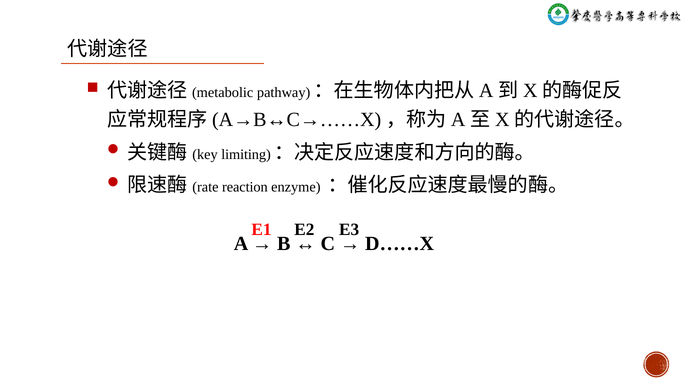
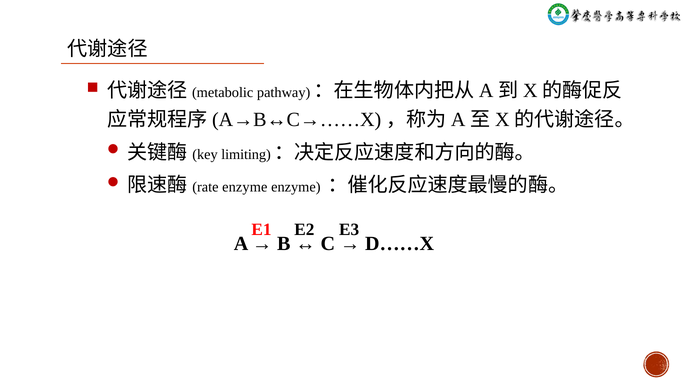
reaction at (245, 187): reaction -> enzyme
